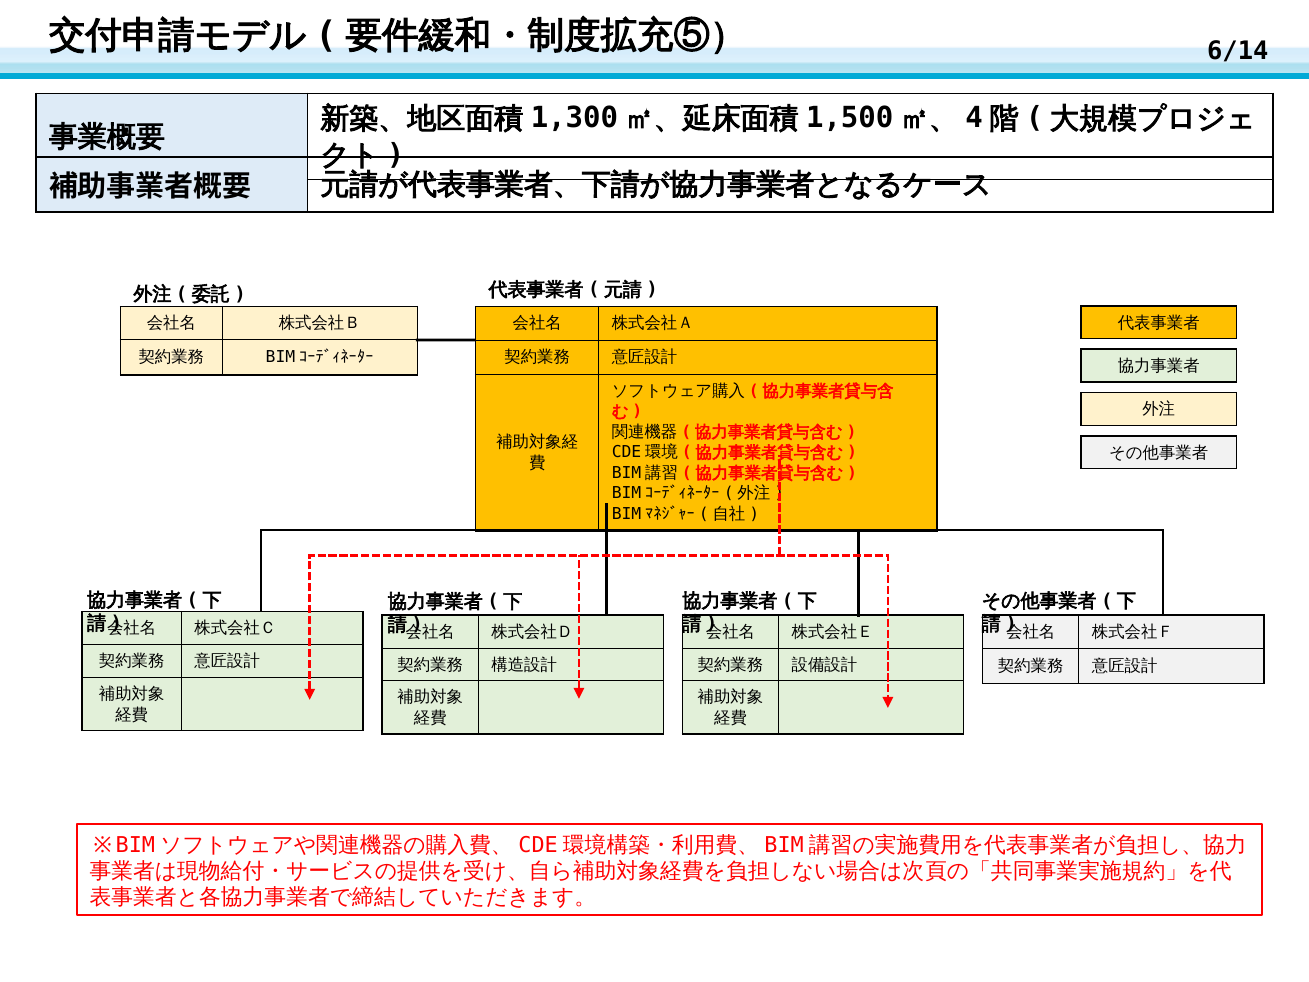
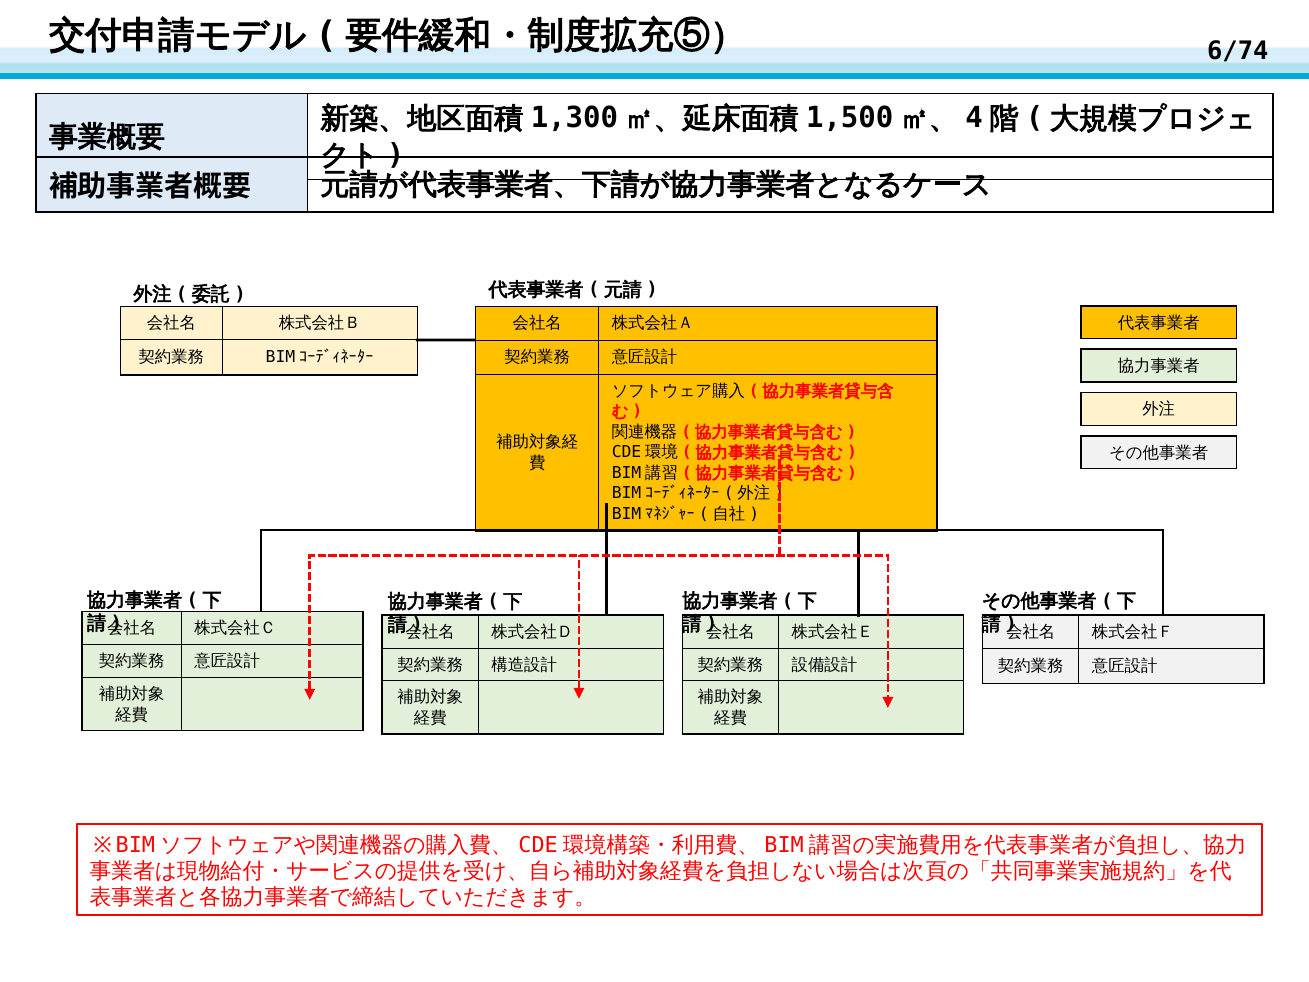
6/14: 6/14 -> 6/74
